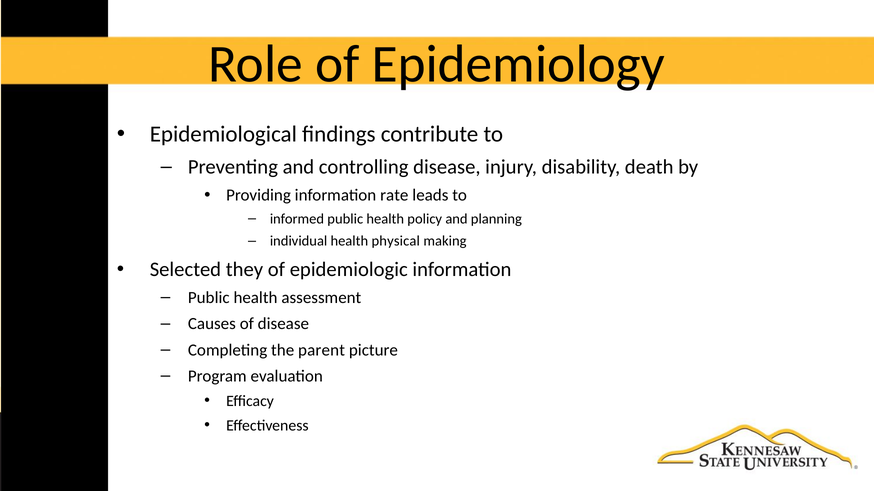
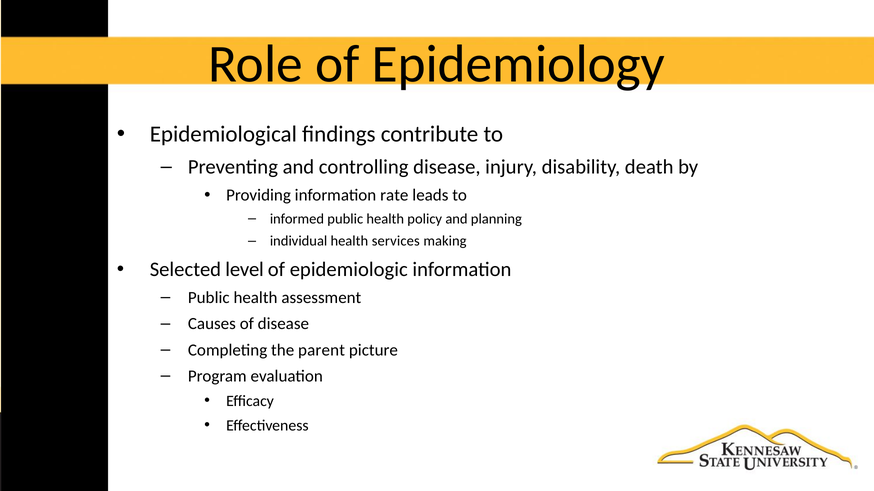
physical: physical -> services
they: they -> level
